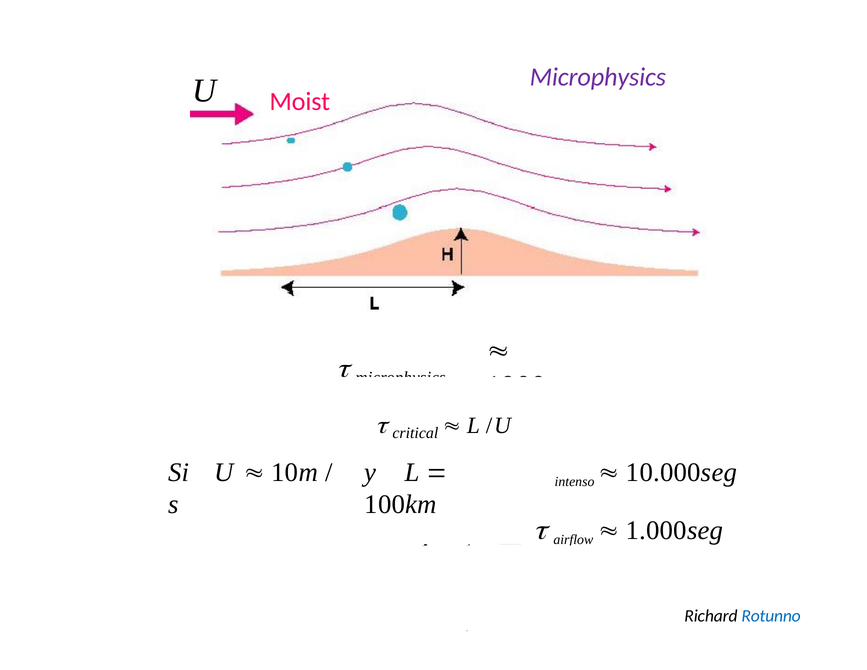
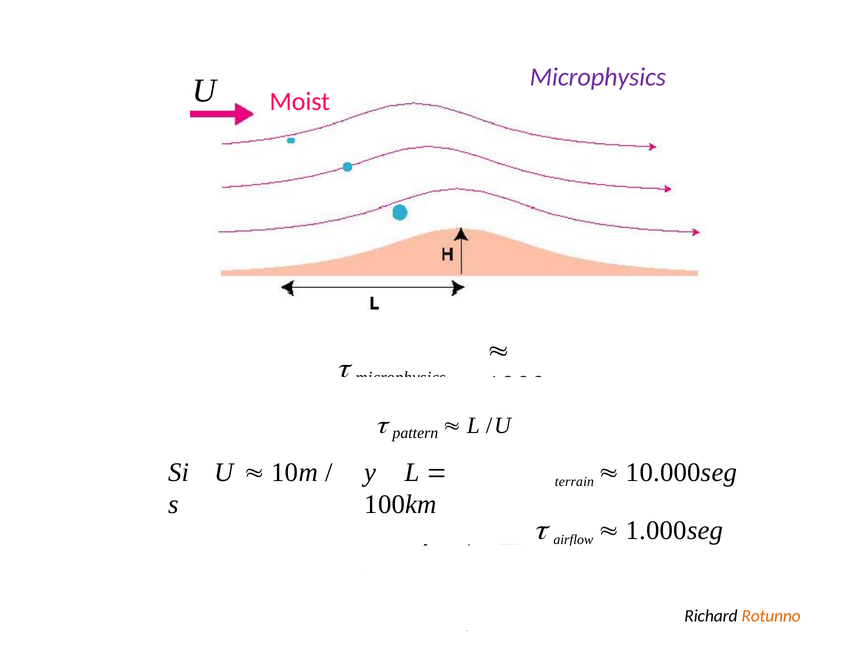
critical: critical -> pattern
intenso: intenso -> terrain
Rotunno colour: blue -> orange
